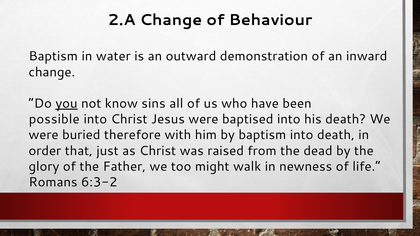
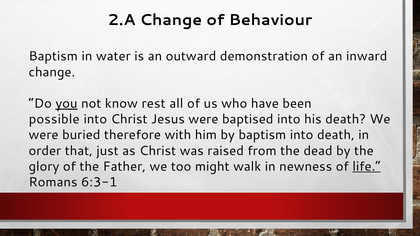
sins: sins -> rest
life underline: none -> present
6:3-2: 6:3-2 -> 6:3-1
